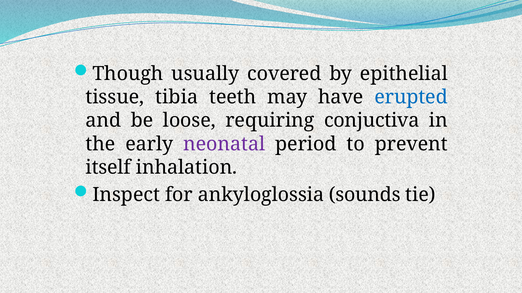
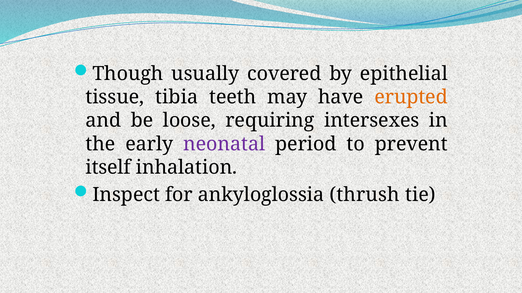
erupted colour: blue -> orange
conjuctiva: conjuctiva -> intersexes
sounds: sounds -> thrush
